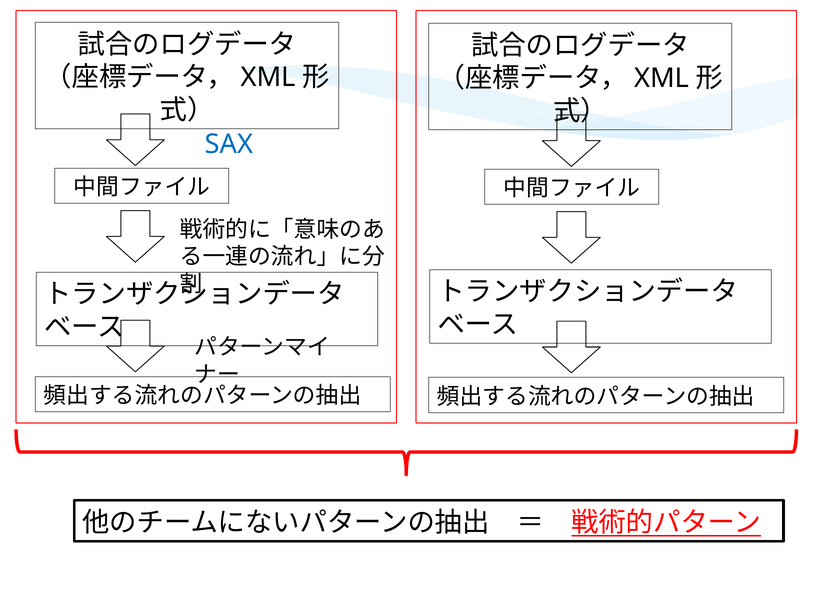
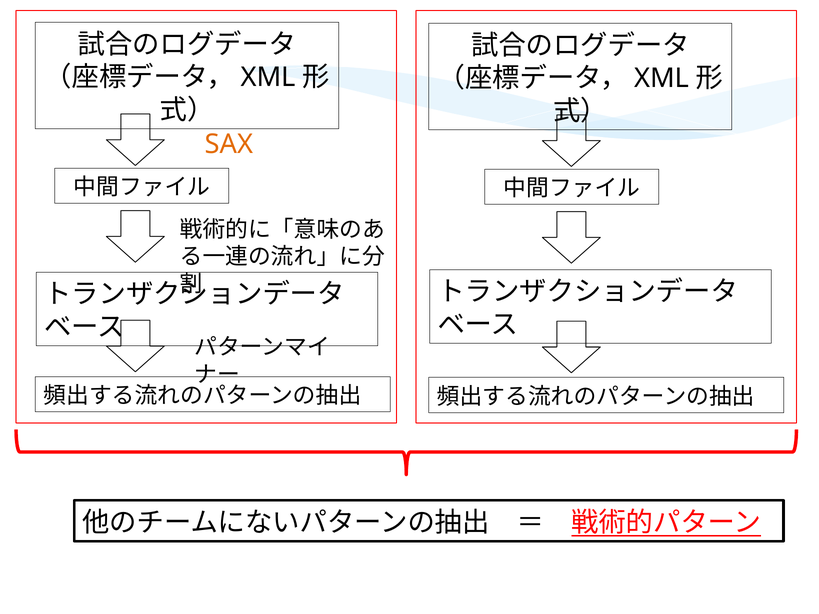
SAX colour: blue -> orange
